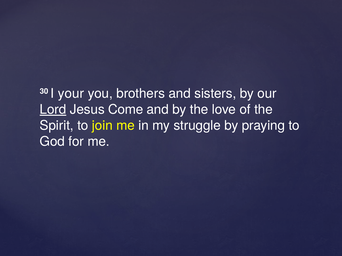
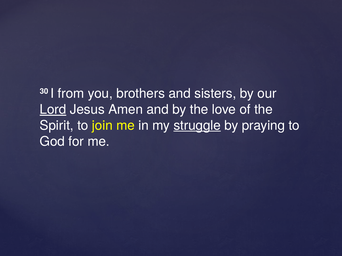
your: your -> from
Come: Come -> Amen
struggle underline: none -> present
